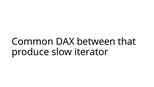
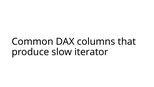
between: between -> columns
